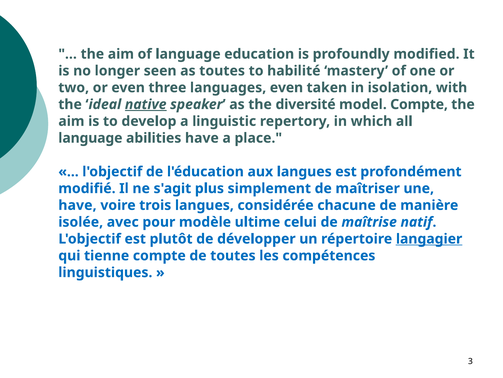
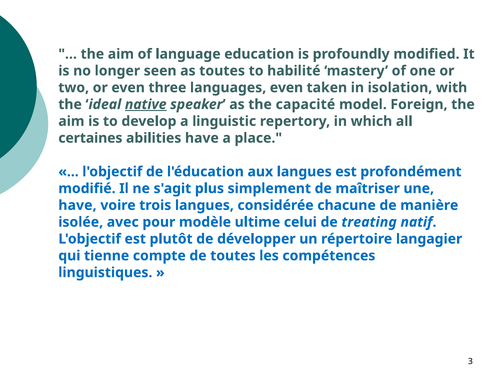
diversité: diversité -> capacité
model Compte: Compte -> Foreign
language at (90, 138): language -> certaines
maîtrise: maîtrise -> treating
langagier underline: present -> none
